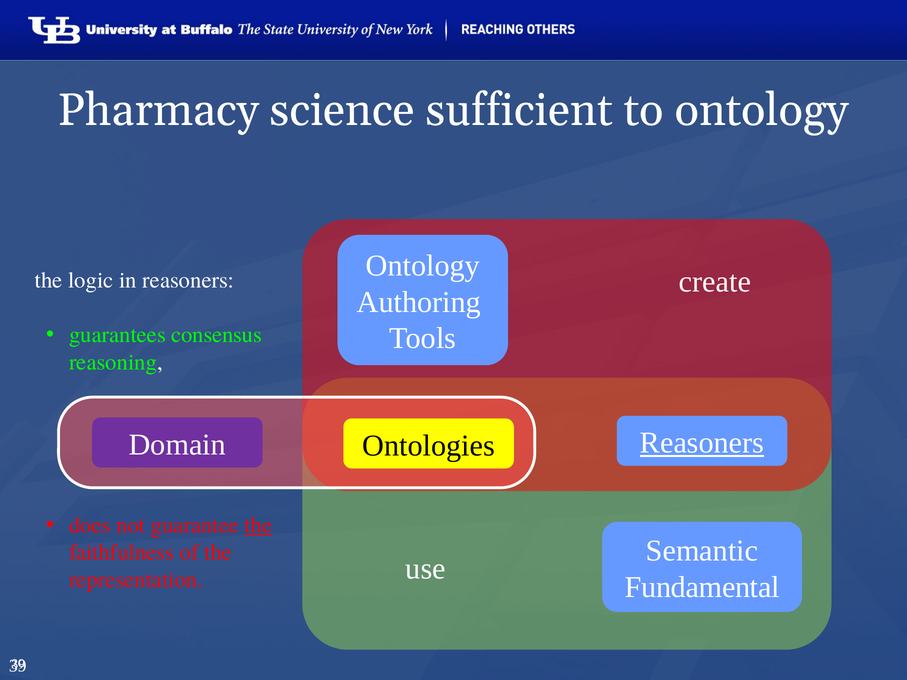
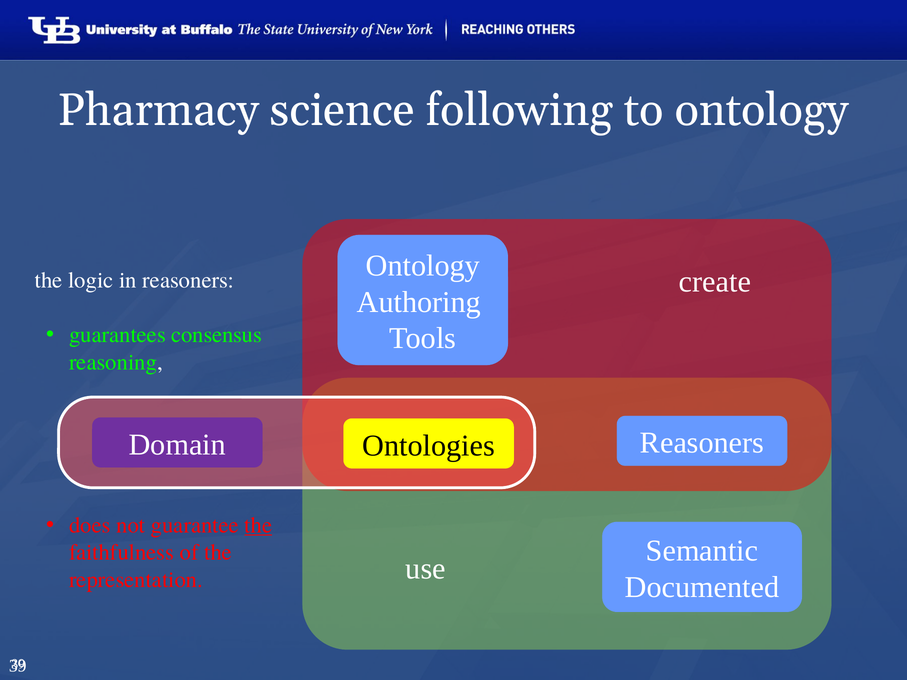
sufficient: sufficient -> following
Reasoners at (702, 443) underline: present -> none
Fundamental: Fundamental -> Documented
